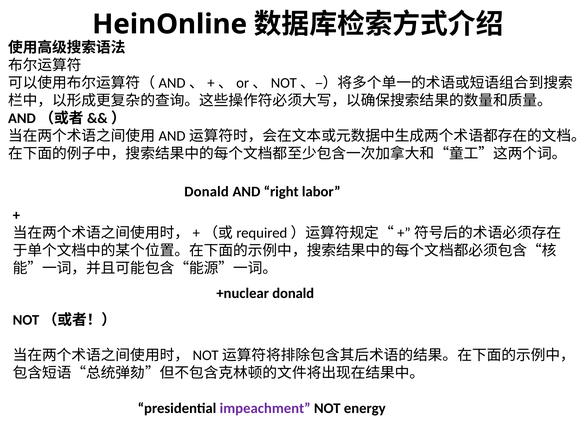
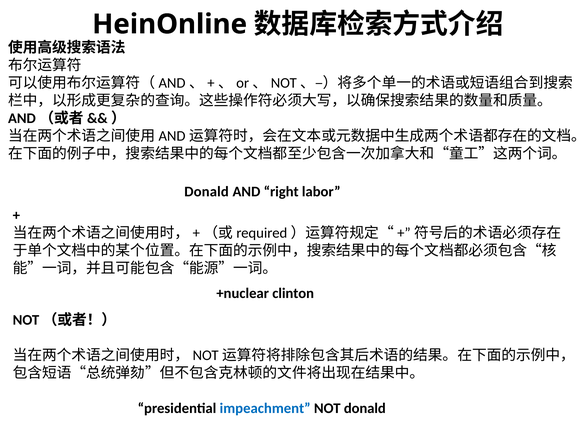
+nuclear donald: donald -> clinton
impeachment colour: purple -> blue
NOT energy: energy -> donald
